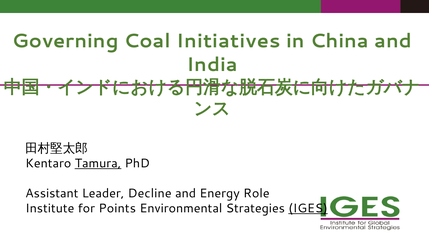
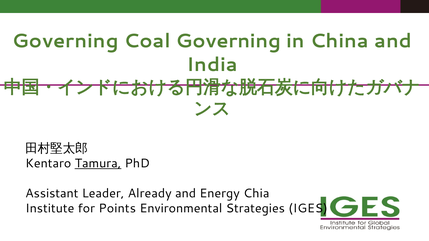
Coal Initiatives: Initiatives -> Governing
Decline: Decline -> Already
Role: Role -> Chia
IGES underline: present -> none
